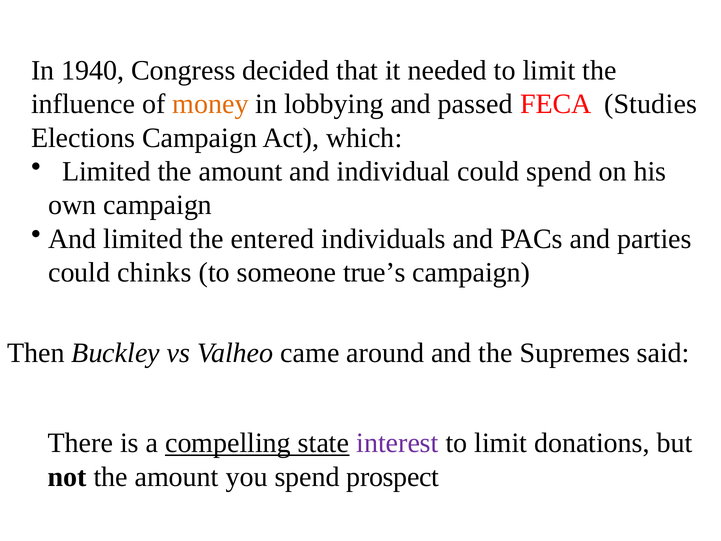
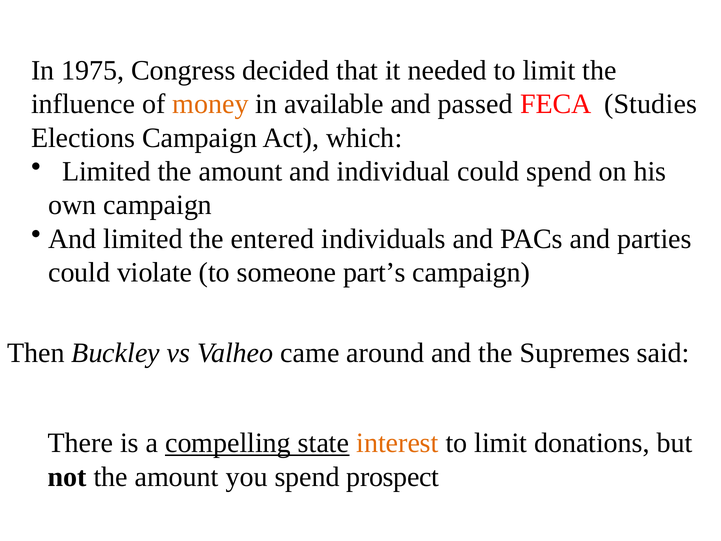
1940: 1940 -> 1975
lobbying: lobbying -> available
chinks: chinks -> violate
true’s: true’s -> part’s
interest colour: purple -> orange
